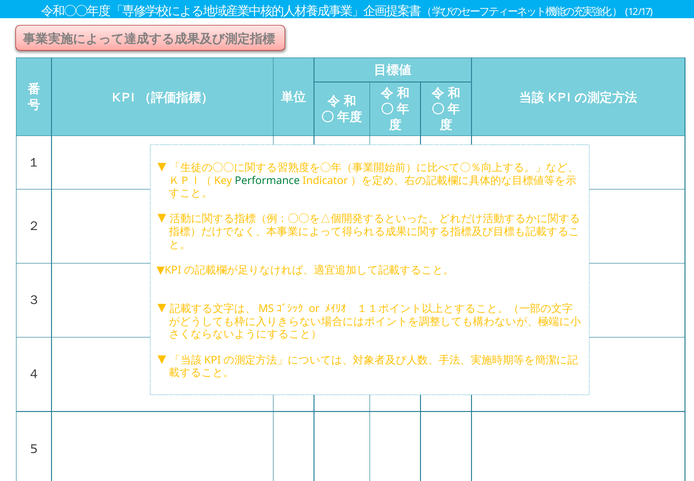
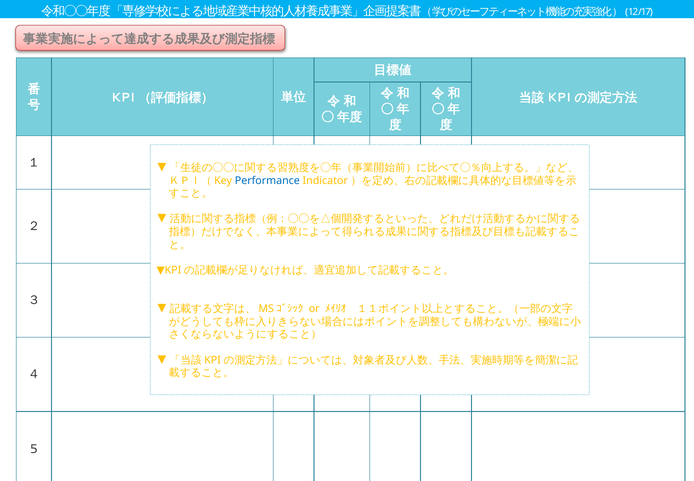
Performance colour: green -> blue
